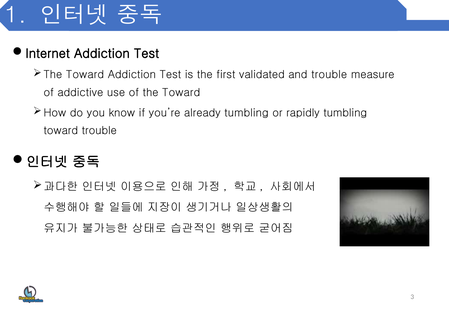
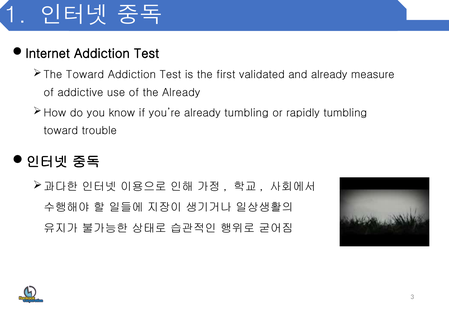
and trouble: trouble -> already
of the Toward: Toward -> Already
